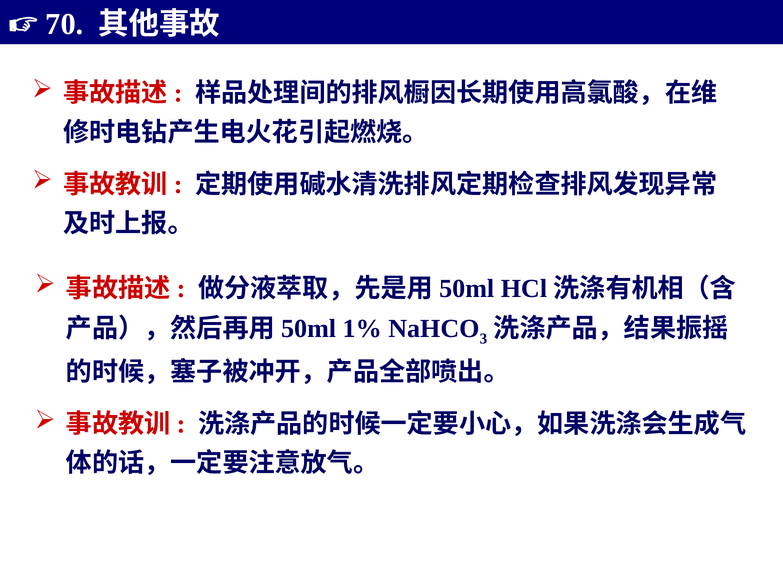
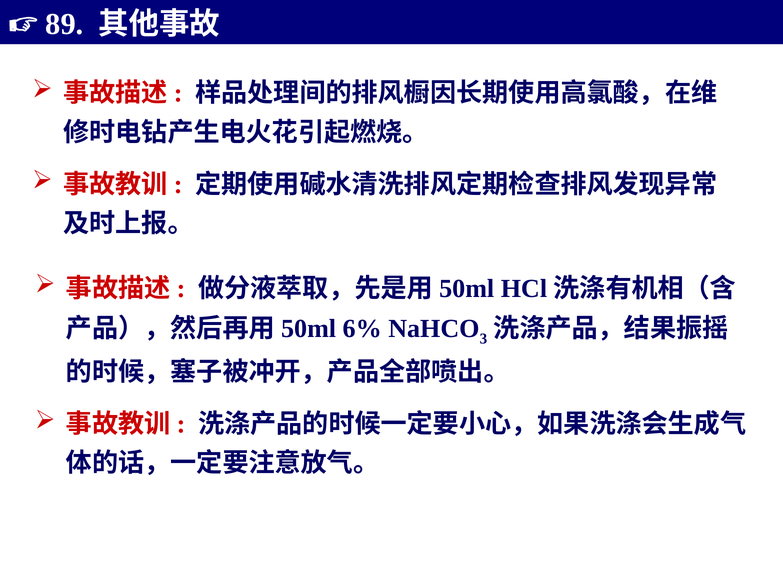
70: 70 -> 89
1%: 1% -> 6%
